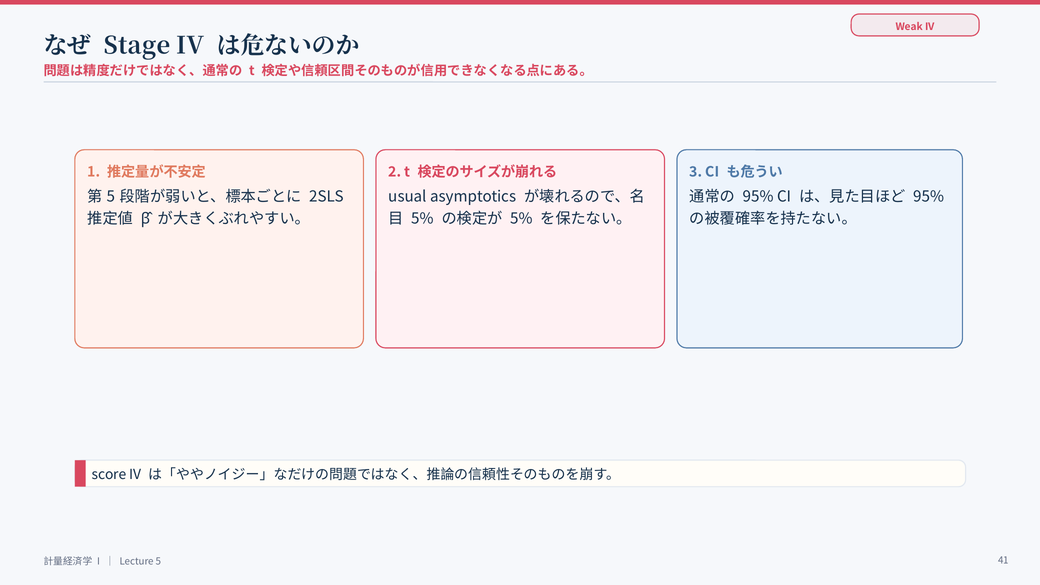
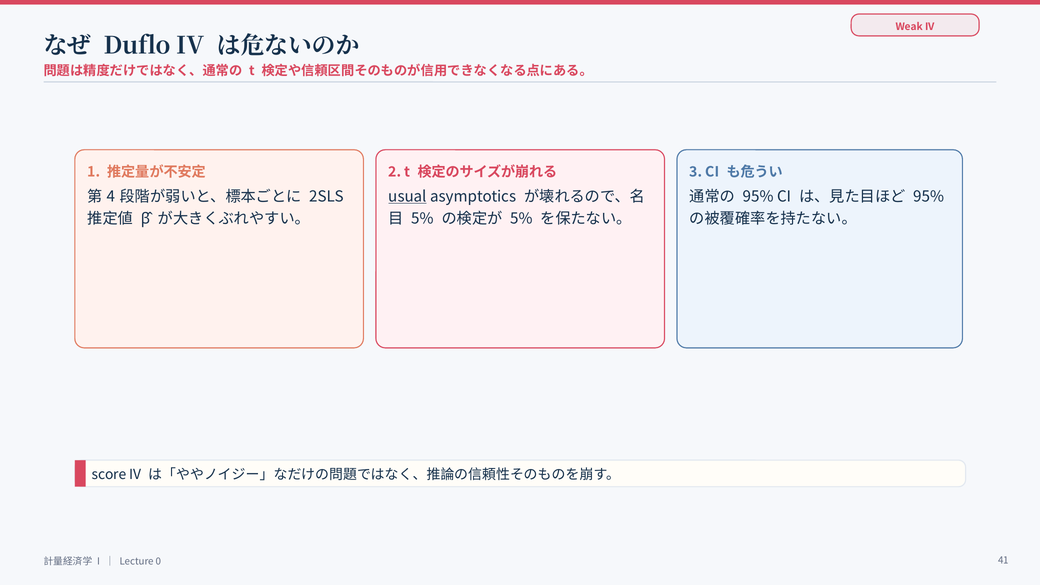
Stage: Stage -> Duflo
5 at (111, 197): 5 -> 4
usual underline: none -> present
Lecture 5: 5 -> 0
